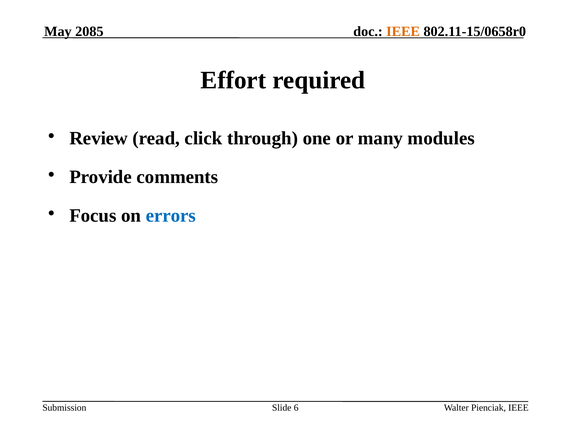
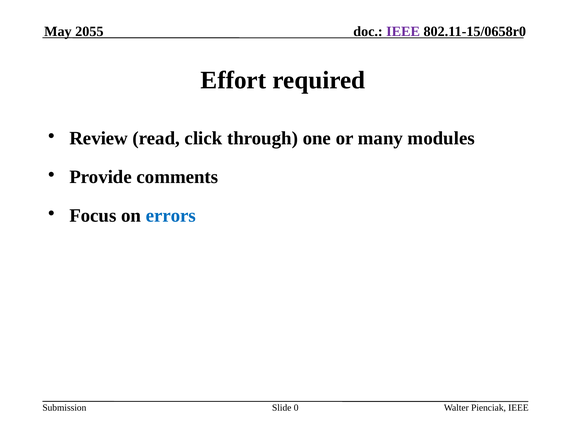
2085: 2085 -> 2055
IEEE at (403, 31) colour: orange -> purple
6: 6 -> 0
